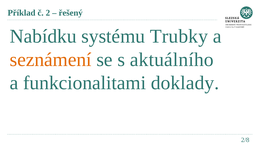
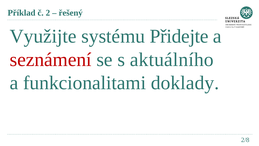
Nabídku: Nabídku -> Využijte
Trubky: Trubky -> Přidejte
seznámení colour: orange -> red
